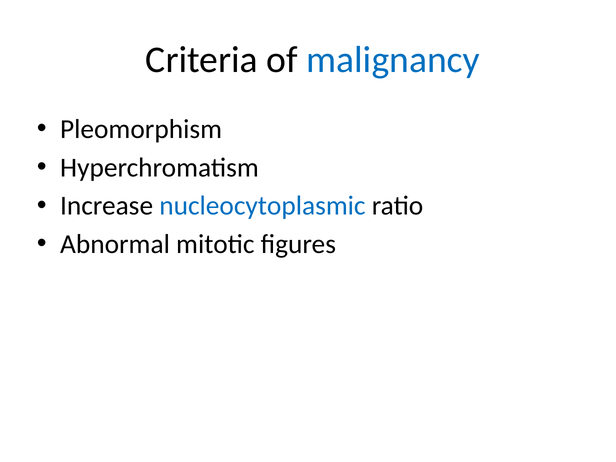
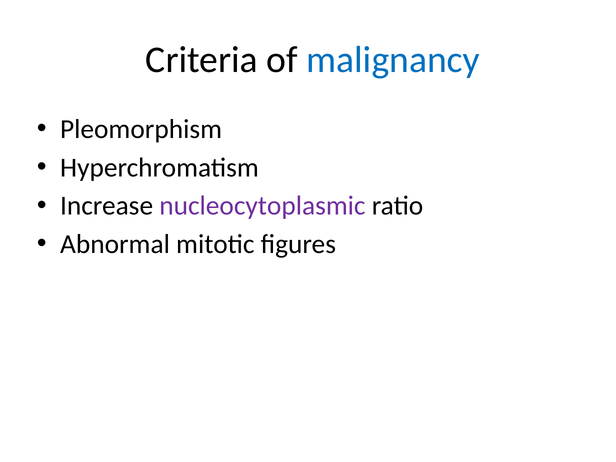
nucleocytoplasmic colour: blue -> purple
